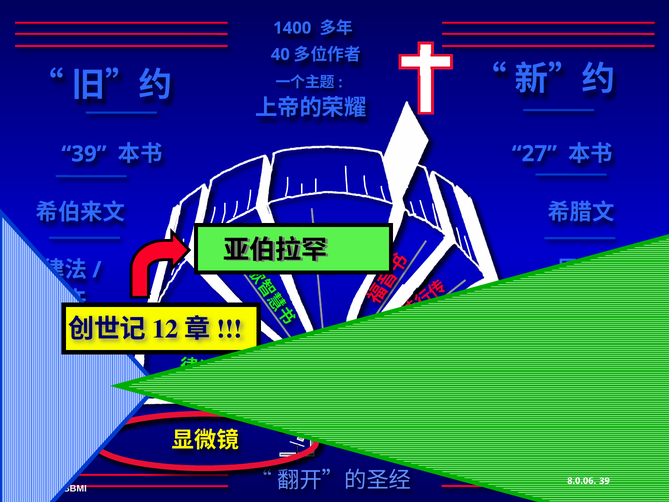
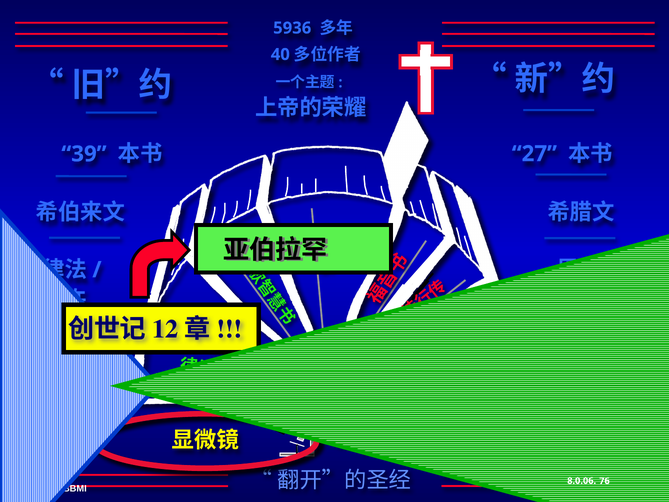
1400: 1400 -> 5936
39 at (604, 481): 39 -> 76
